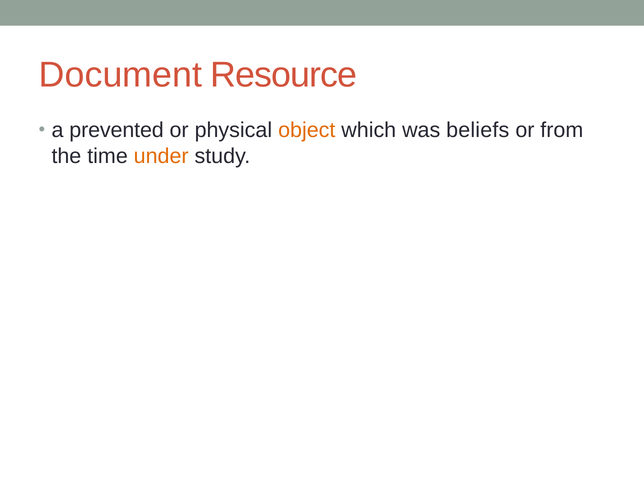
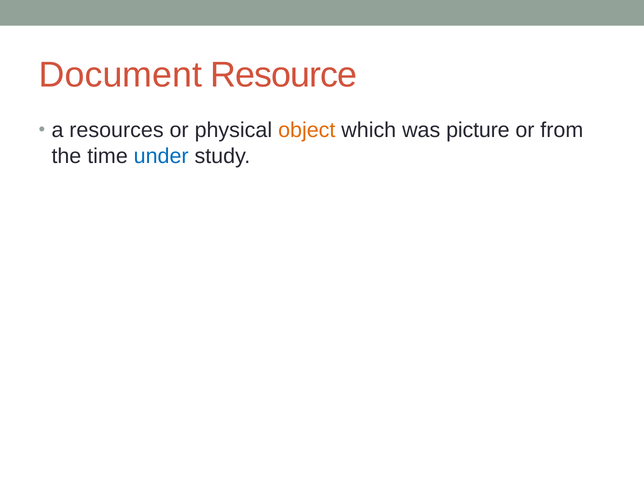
prevented: prevented -> resources
beliefs: beliefs -> picture
under colour: orange -> blue
